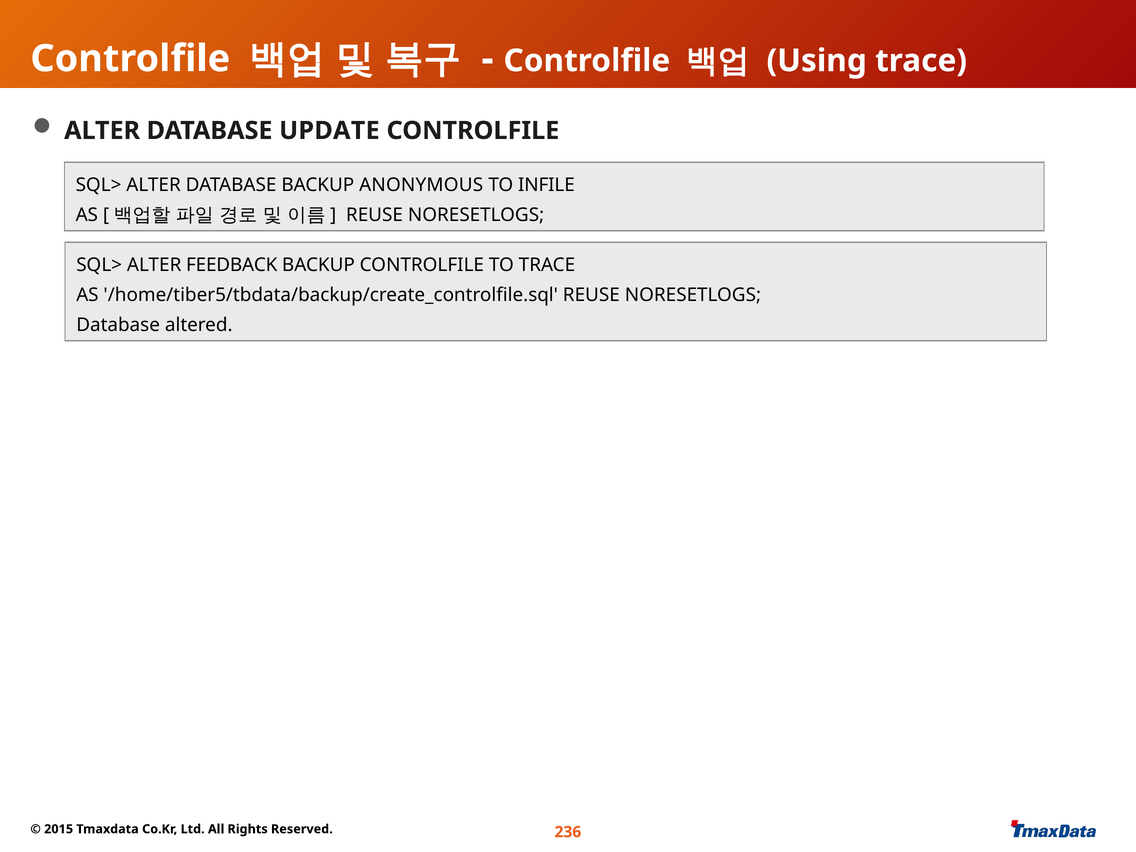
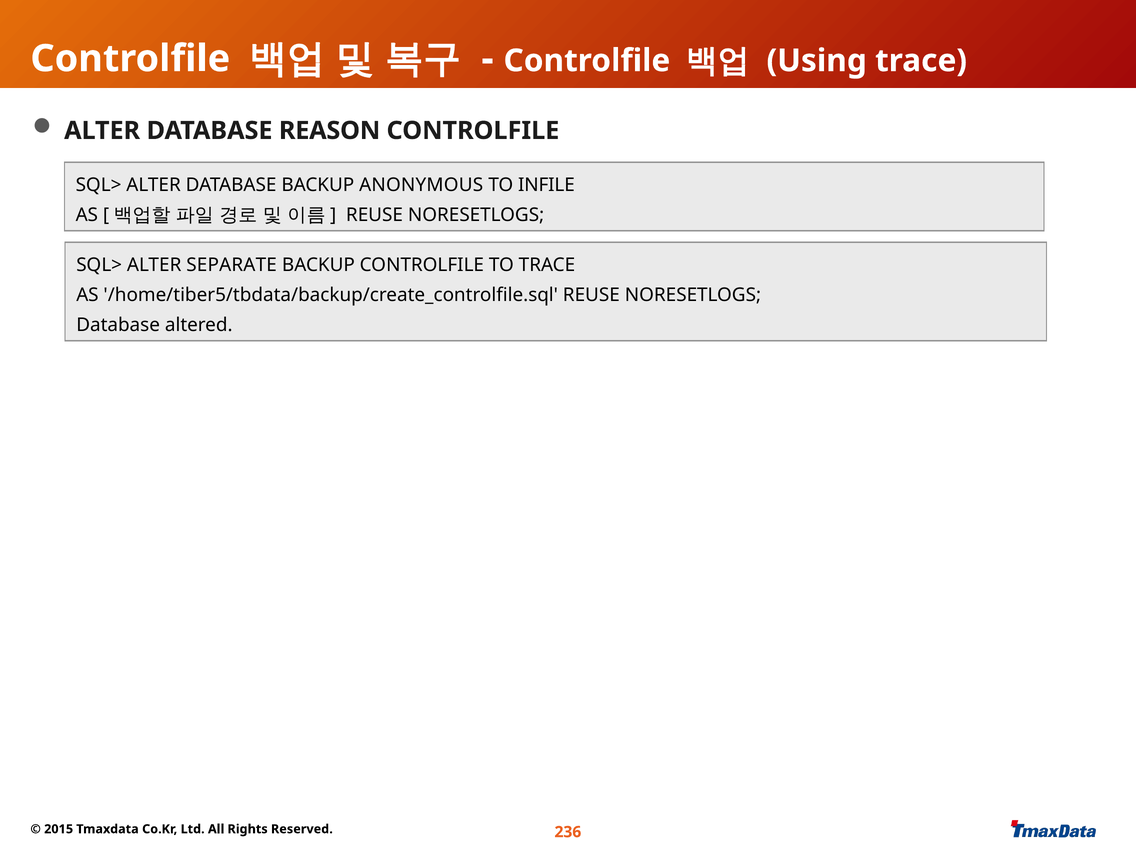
UPDATE: UPDATE -> REASON
FEEDBACK: FEEDBACK -> SEPARATE
